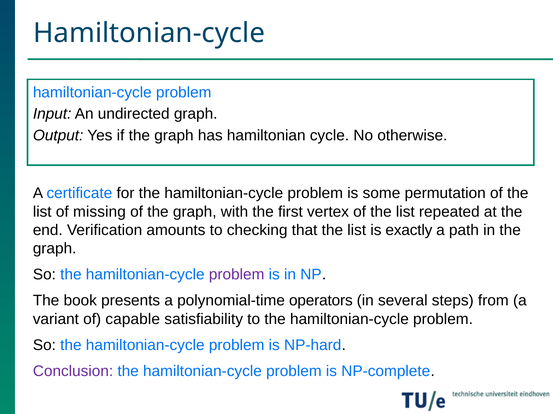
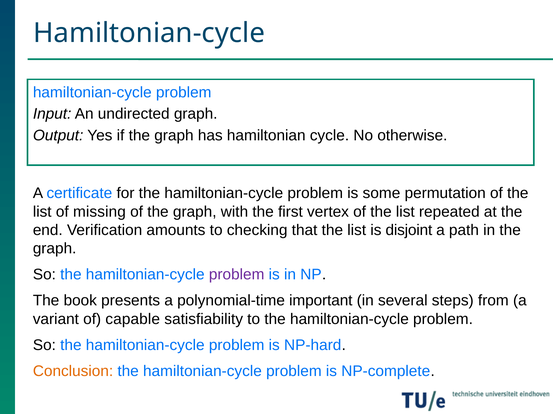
exactly: exactly -> disjoint
operators: operators -> important
Conclusion colour: purple -> orange
